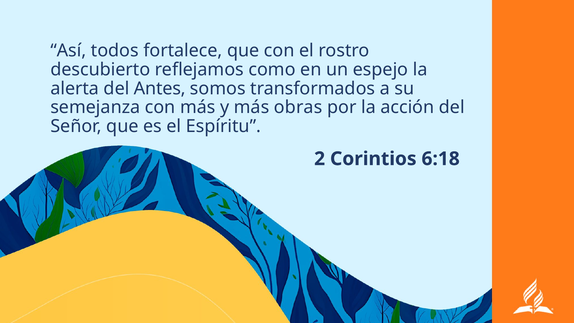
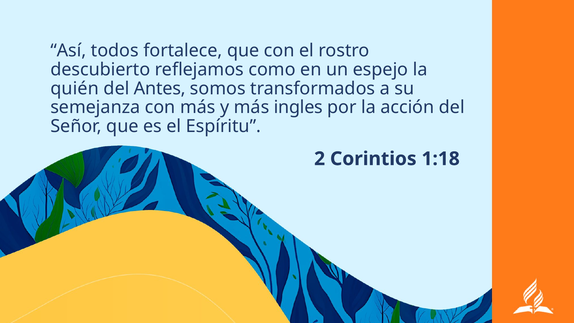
alerta: alerta -> quién
obras: obras -> ingles
6:18: 6:18 -> 1:18
